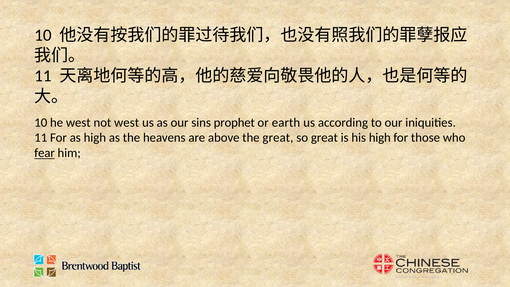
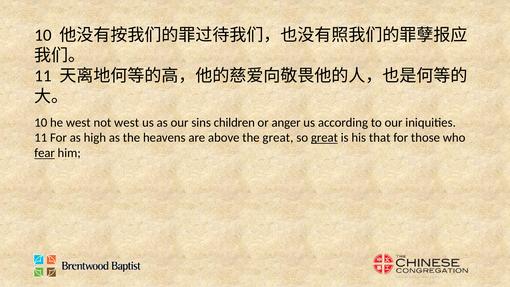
prophet: prophet -> children
earth: earth -> anger
great at (324, 138) underline: none -> present
his high: high -> that
